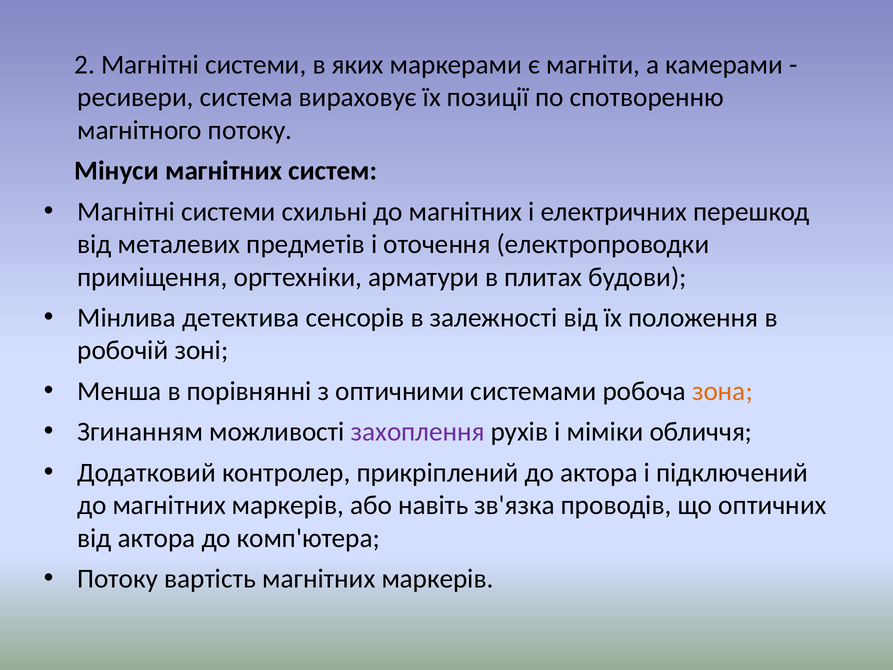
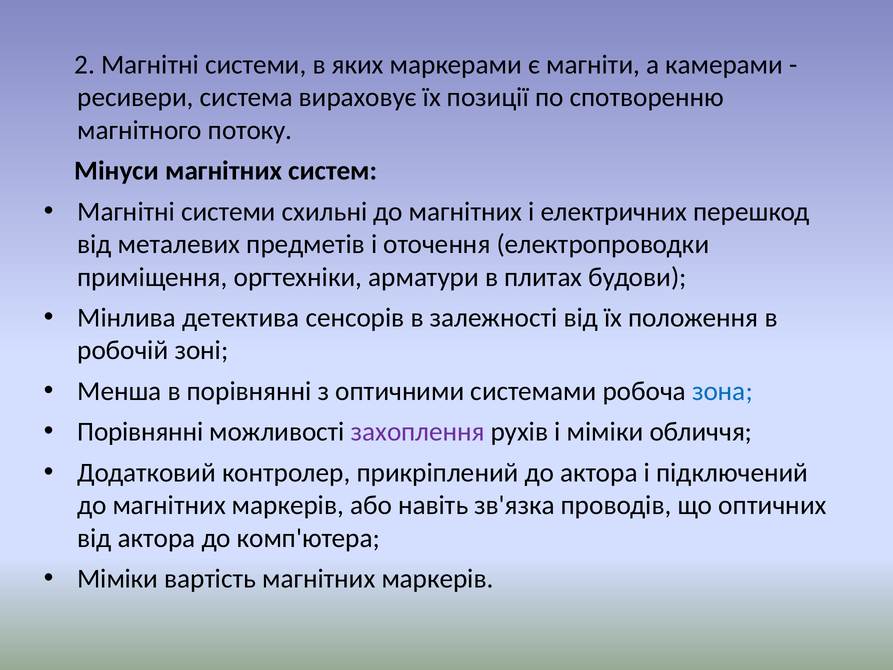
зона colour: orange -> blue
Згинанням at (140, 432): Згинанням -> Порівнянні
Потоку at (118, 578): Потоку -> Міміки
